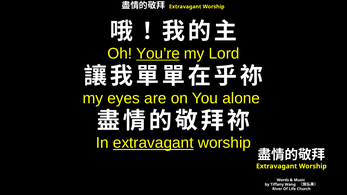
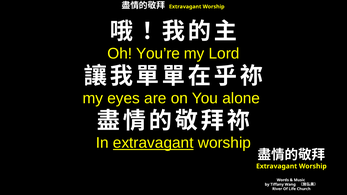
You’re underline: present -> none
